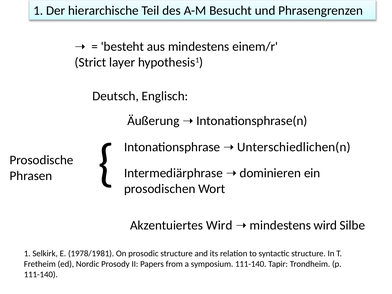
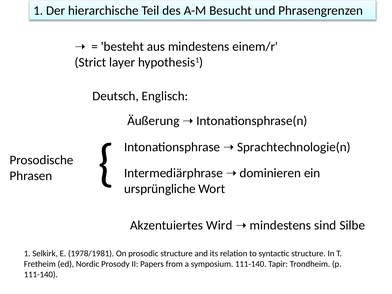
Unterschiedlichen(n: Unterschiedlichen(n -> Sprachtechnologie(n
prosodischen: prosodischen -> ursprüngliche
mindestens wird: wird -> sind
